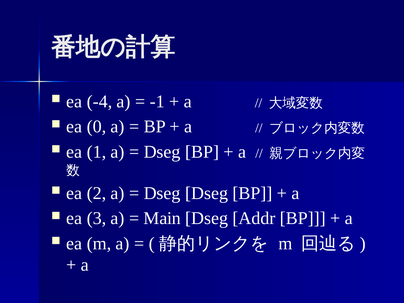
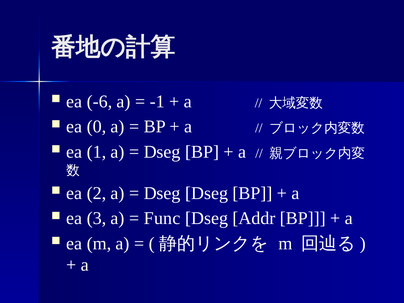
-4: -4 -> -6
Main: Main -> Func
